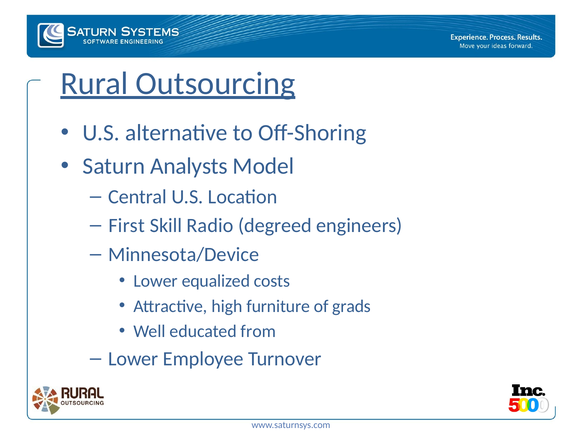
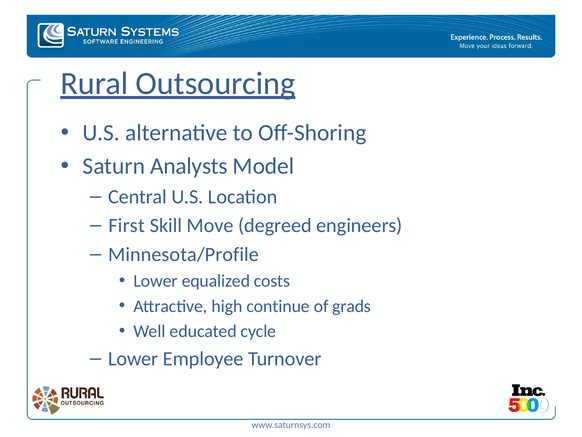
Radio: Radio -> Move
Minnesota/Device: Minnesota/Device -> Minnesota/Profile
furniture: furniture -> continue
from: from -> cycle
